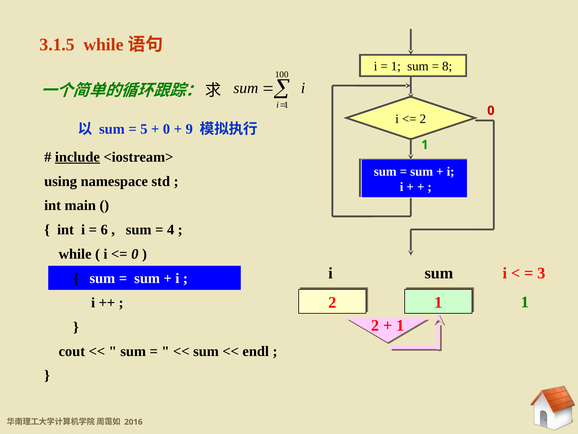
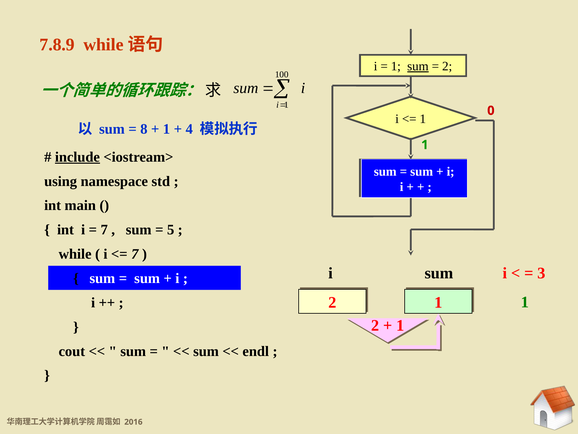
3.1.5: 3.1.5 -> 7.8.9
sum at (418, 66) underline: none -> present
8 at (447, 66): 8 -> 2
2 at (423, 119): 2 -> 1
5: 5 -> 8
0 at (166, 129): 0 -> 1
9: 9 -> 4
6 at (104, 230): 6 -> 7
4: 4 -> 5
0 at (135, 254): 0 -> 7
